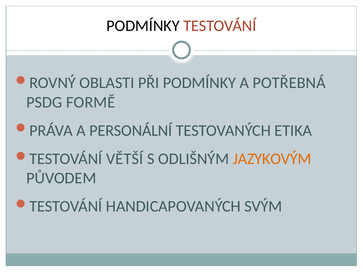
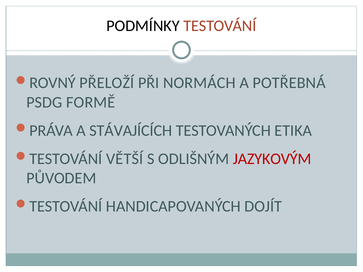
OBLASTI: OBLASTI -> PŘELOŽÍ
PŘI PODMÍNKY: PODMÍNKY -> NORMÁCH
PERSONÁLNÍ: PERSONÁLNÍ -> STÁVAJÍCÍCH
JAZYKOVÝM colour: orange -> red
SVÝM: SVÝM -> DOJÍT
